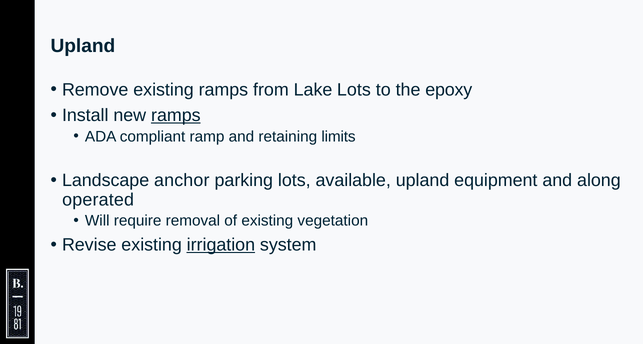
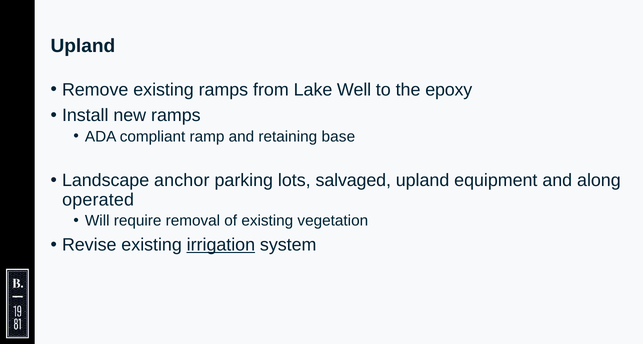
Lake Lots: Lots -> Well
ramps at (176, 116) underline: present -> none
limits: limits -> base
available: available -> salvaged
